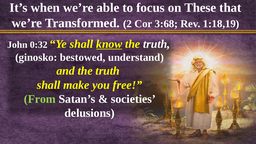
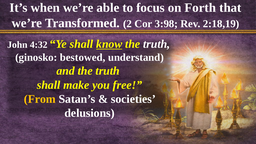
These: These -> Forth
3:68: 3:68 -> 3:98
1:18,19: 1:18,19 -> 2:18,19
0:32: 0:32 -> 4:32
From colour: light green -> yellow
